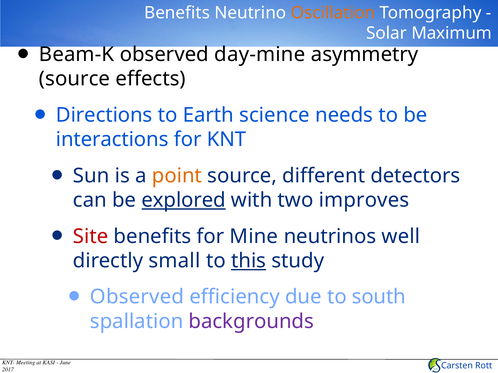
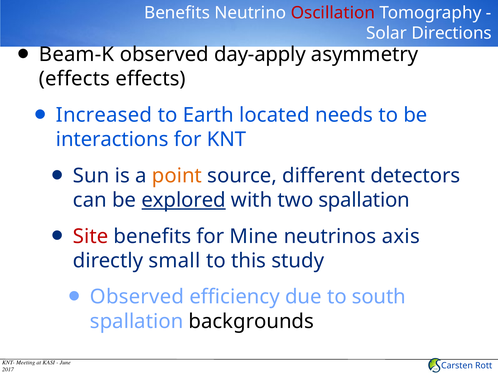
Oscillation colour: orange -> red
Maximum: Maximum -> Directions
day-mine: day-mine -> day-apply
source at (75, 79): source -> effects
Directions: Directions -> Increased
science: science -> located
two improves: improves -> spallation
well: well -> axis
this underline: present -> none
backgrounds colour: purple -> black
